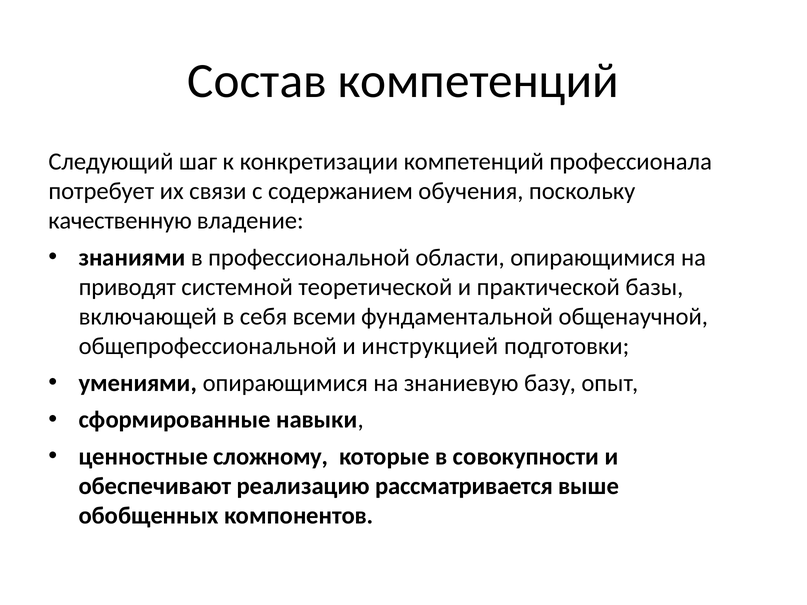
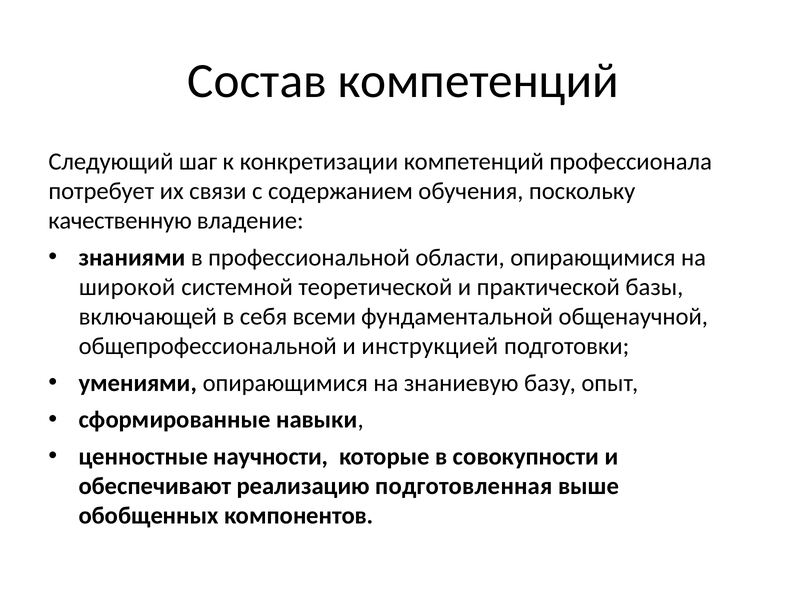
приводят: приводят -> широкой
сложному: сложному -> научности
рассматривается: рассматривается -> подготовленная
